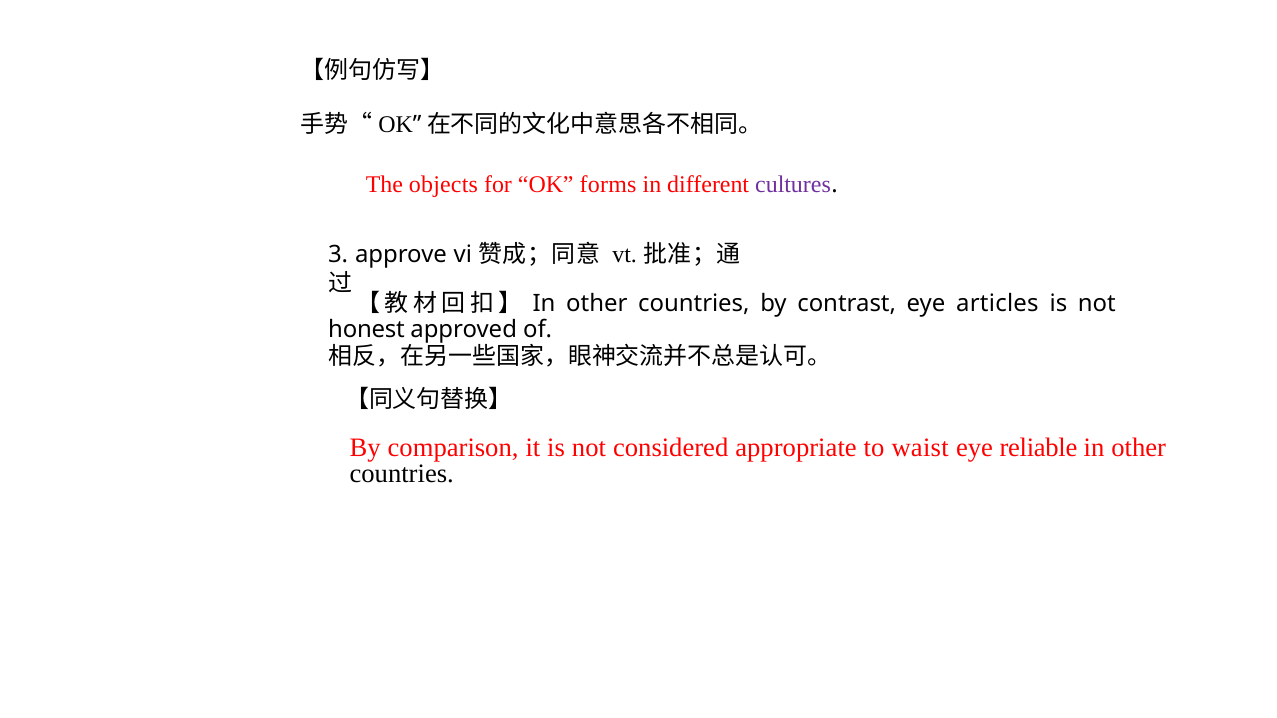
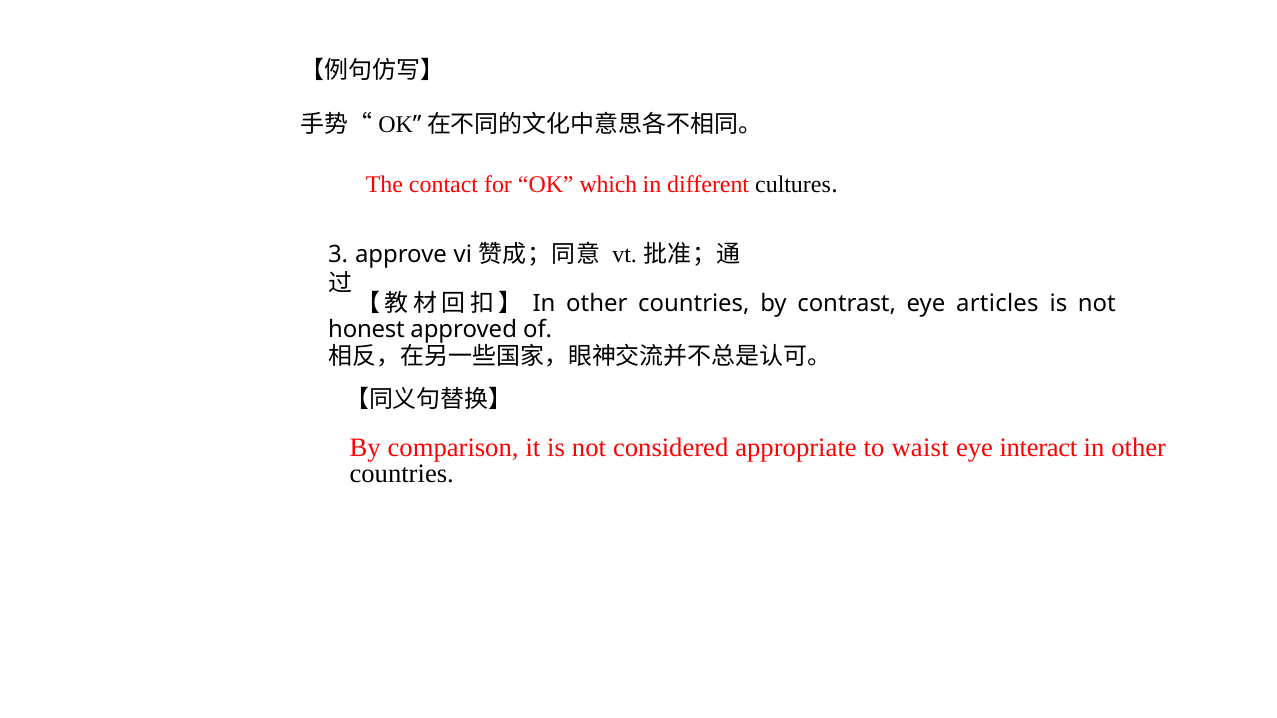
objects: objects -> contact
forms: forms -> which
cultures colour: purple -> black
reliable: reliable -> interact
